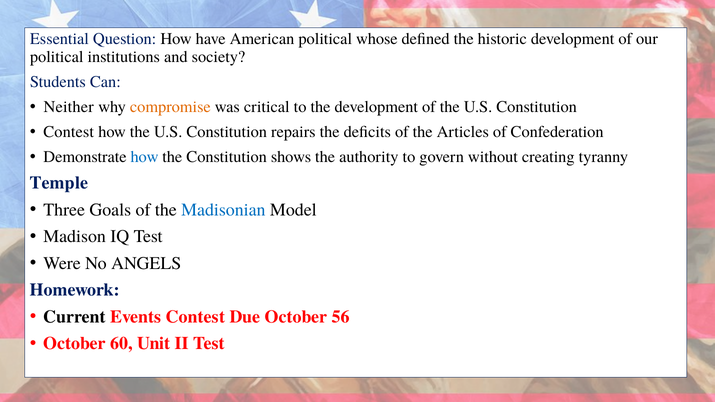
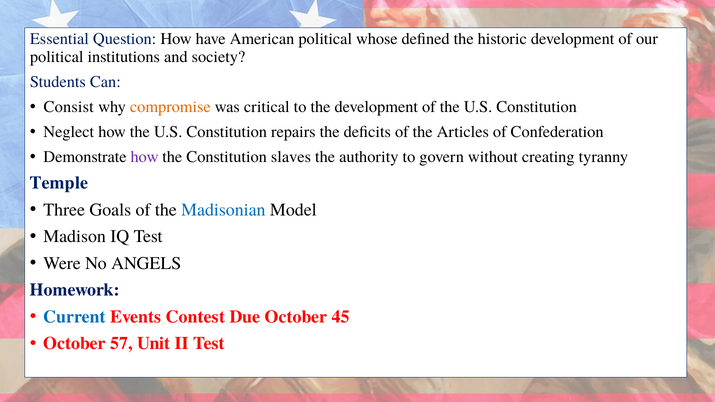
Neither: Neither -> Consist
Contest at (69, 132): Contest -> Neglect
how at (145, 157) colour: blue -> purple
shows: shows -> slaves
Current colour: black -> blue
56: 56 -> 45
60: 60 -> 57
